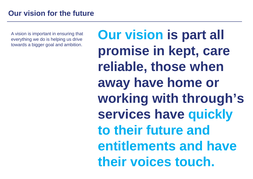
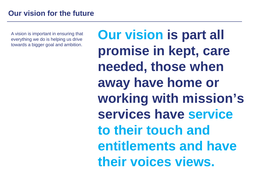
reliable: reliable -> needed
through’s: through’s -> mission’s
quickly: quickly -> service
their future: future -> touch
touch: touch -> views
